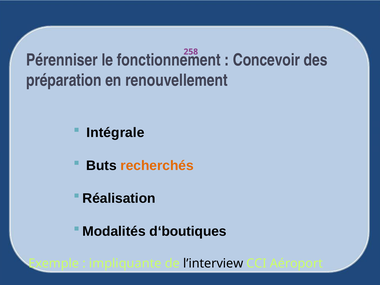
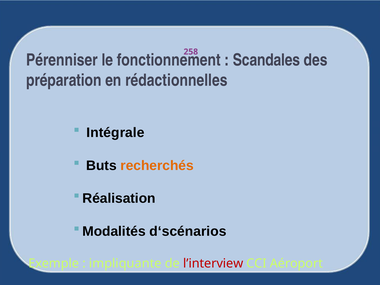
Concevoir: Concevoir -> Scandales
renouvellement: renouvellement -> rédactionnelles
d‘boutiques: d‘boutiques -> d‘scénarios
l’interview colour: black -> red
